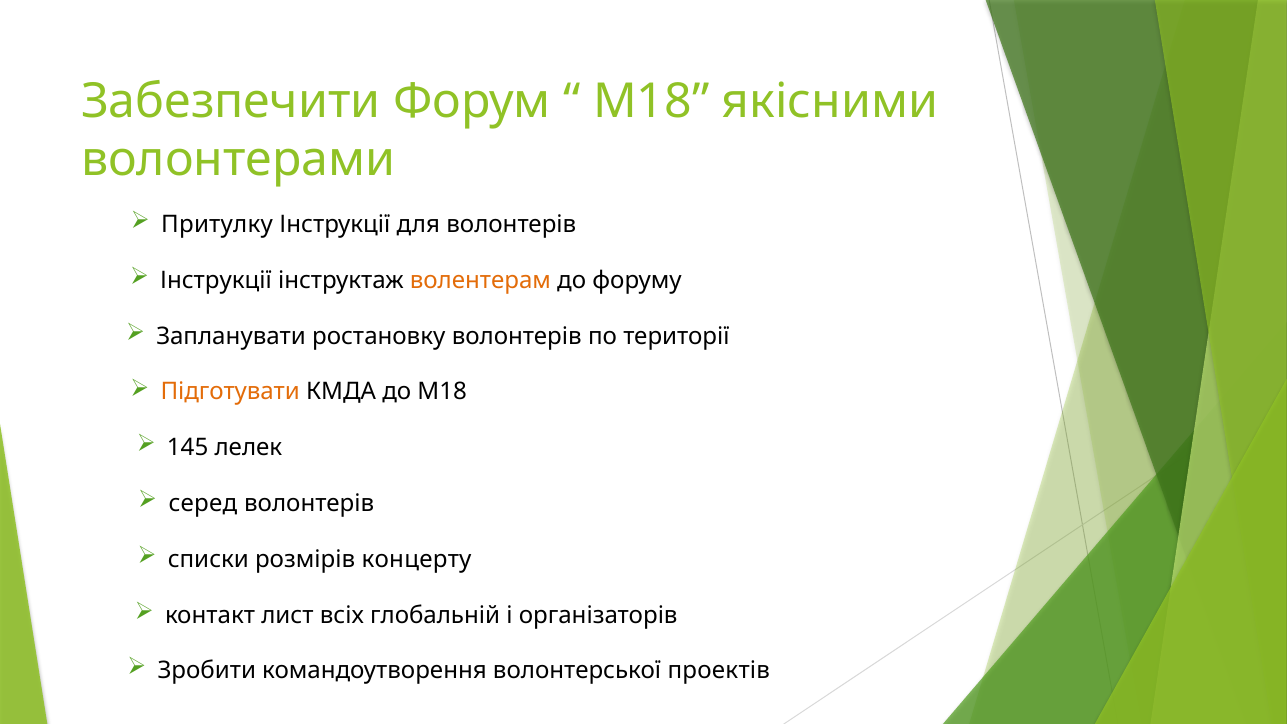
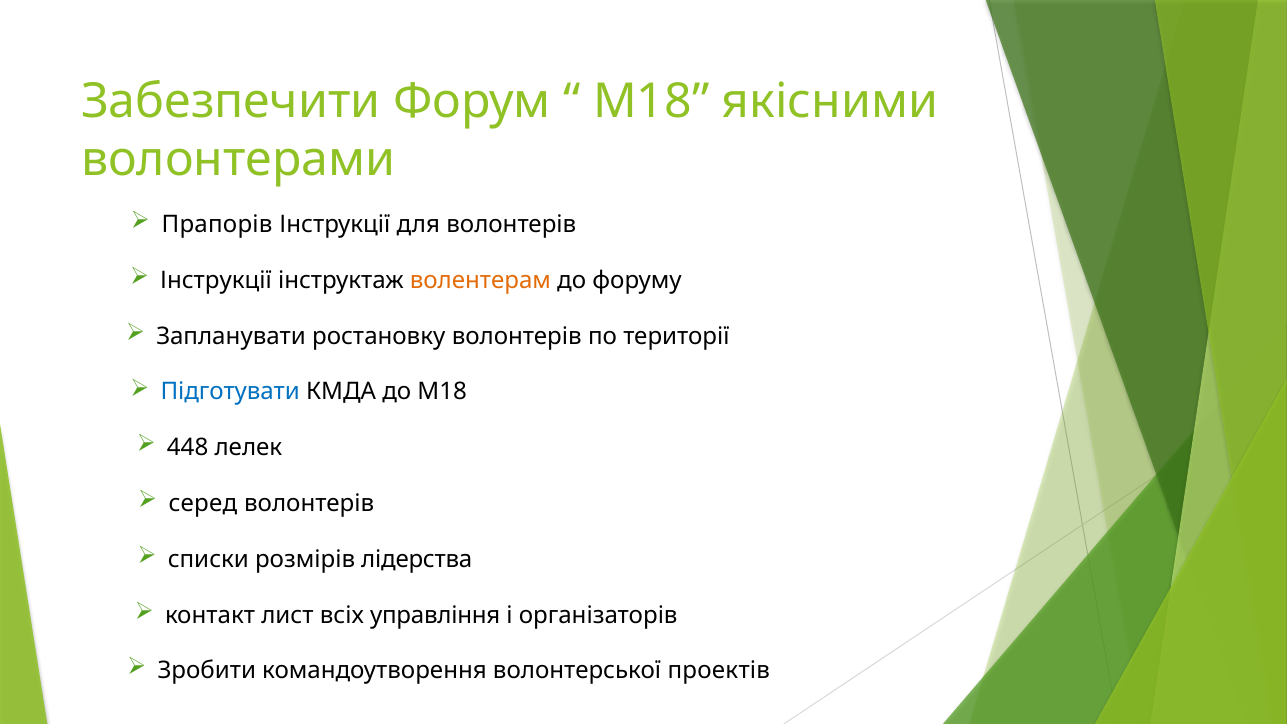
Притулку: Притулку -> Прапорів
Підготувати colour: orange -> blue
145: 145 -> 448
концерту: концерту -> лідерства
глобальній: глобальній -> управління
